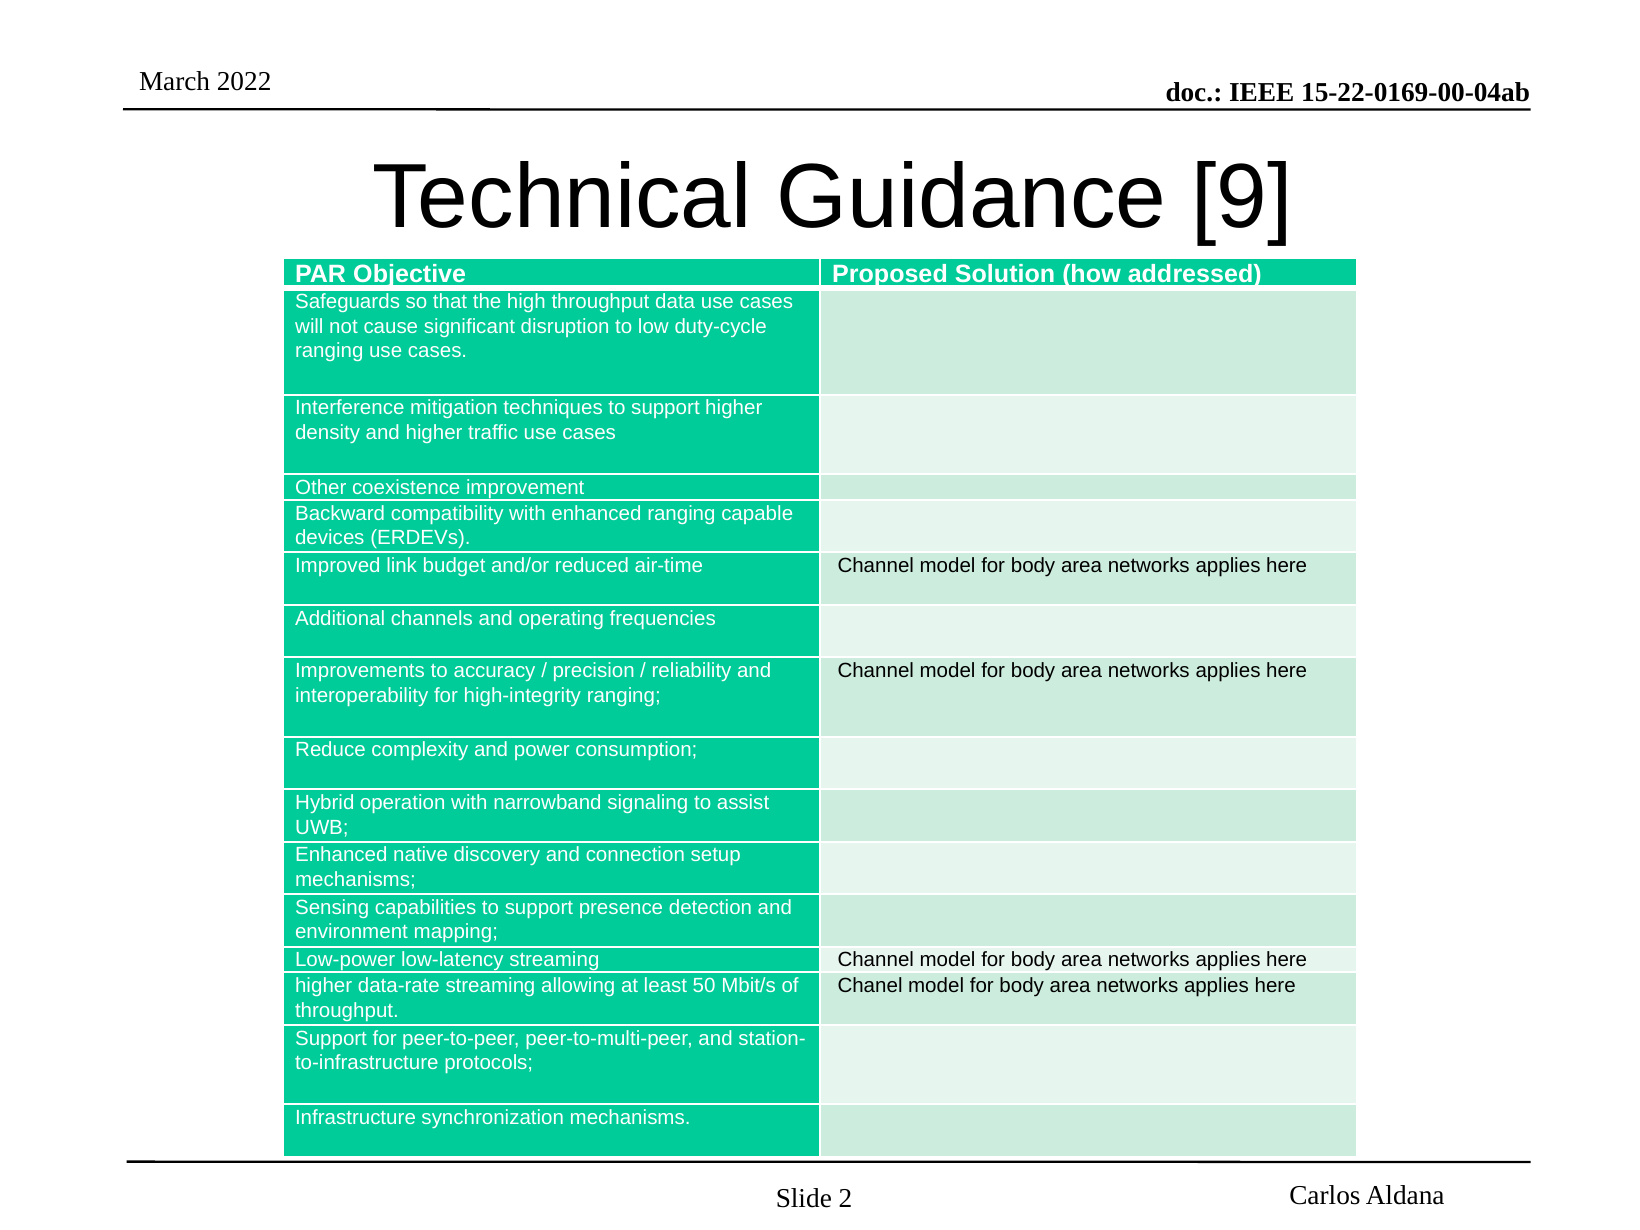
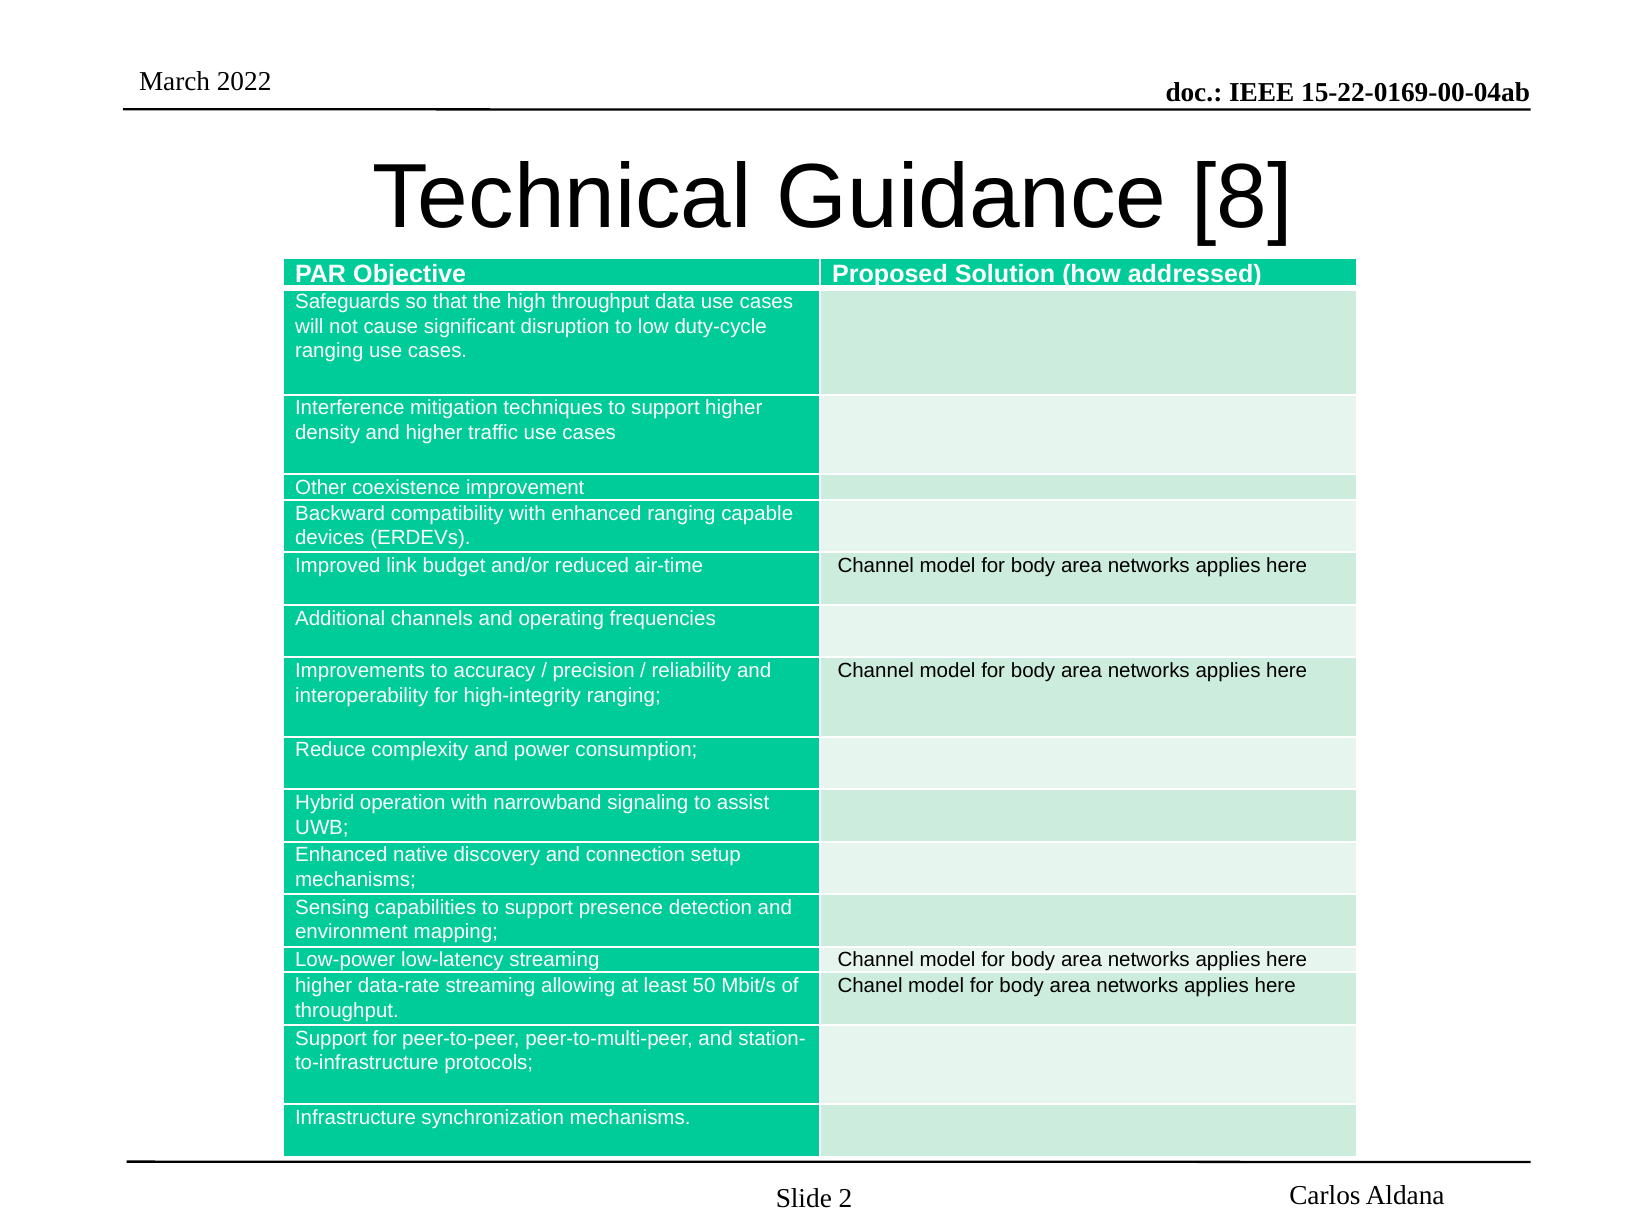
9: 9 -> 8
